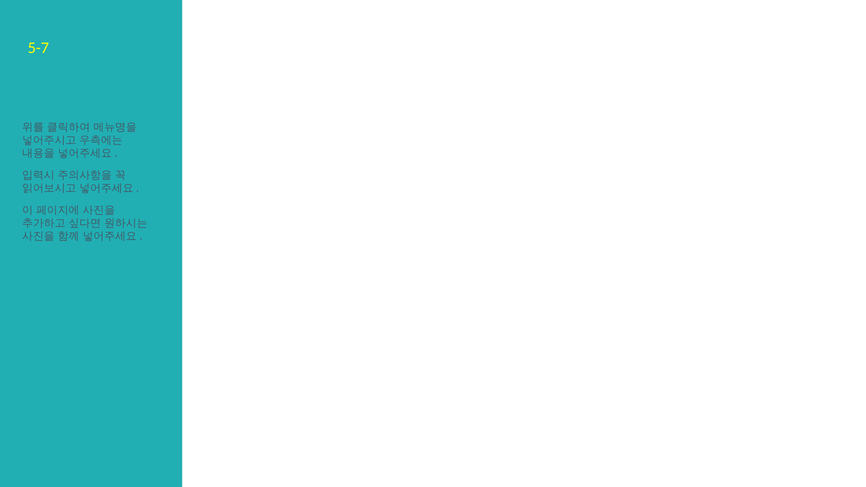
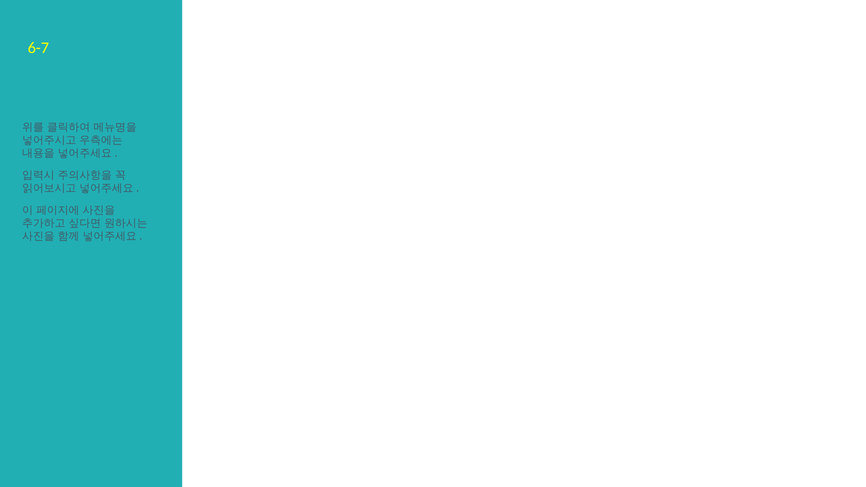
5-7: 5-7 -> 6-7
